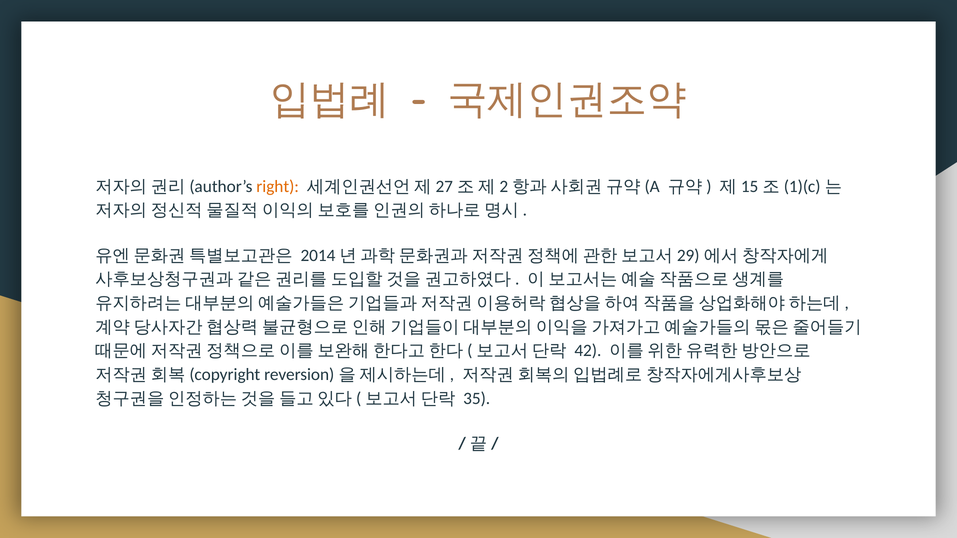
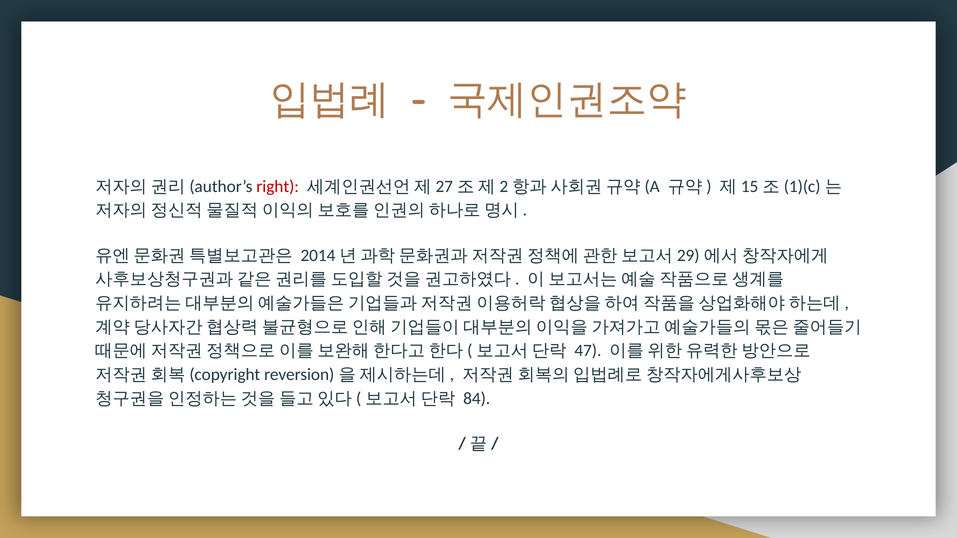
right colour: orange -> red
42: 42 -> 47
35: 35 -> 84
